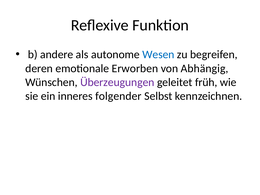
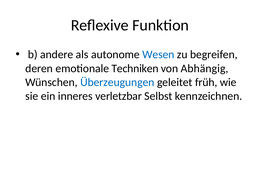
Erworben: Erworben -> Techniken
Überzeugungen colour: purple -> blue
folgender: folgender -> verletzbar
